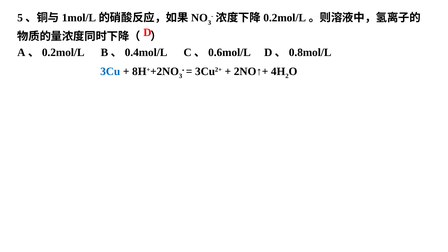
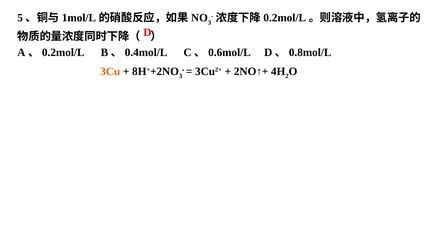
3Cu colour: blue -> orange
